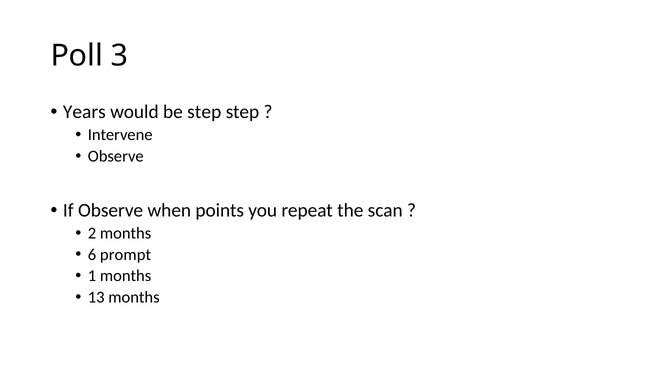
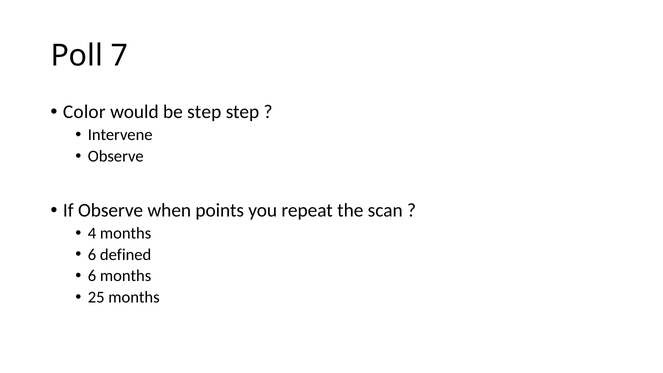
3: 3 -> 7
Years: Years -> Color
2: 2 -> 4
prompt: prompt -> defined
1 at (92, 276): 1 -> 6
13: 13 -> 25
